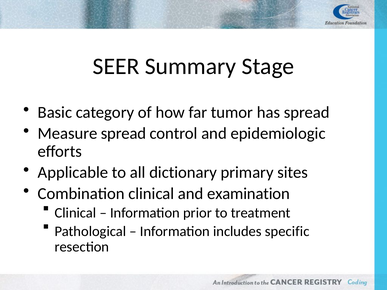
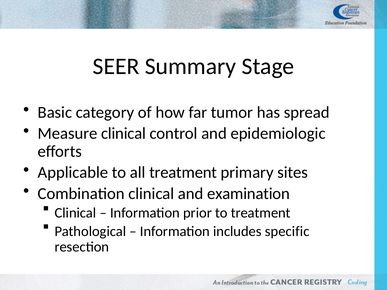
Measure spread: spread -> clinical
all dictionary: dictionary -> treatment
